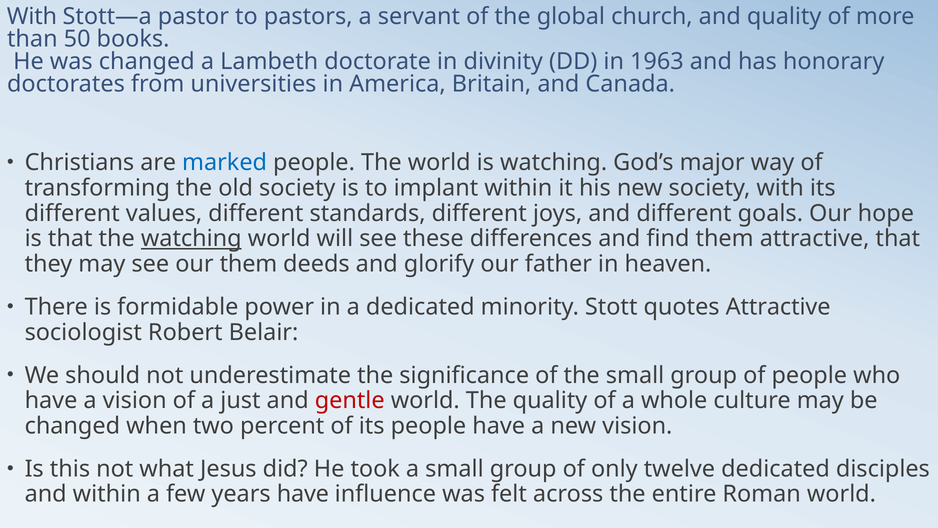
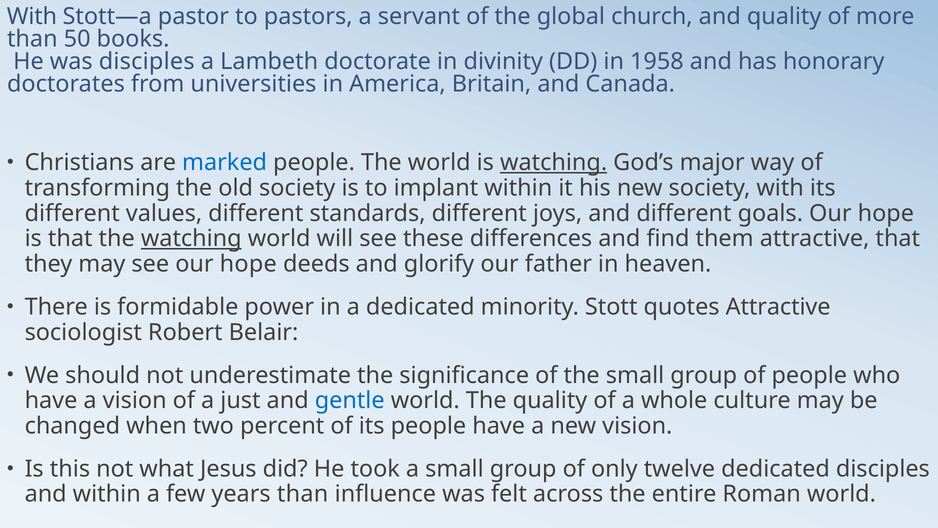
was changed: changed -> disciples
1963: 1963 -> 1958
watching at (554, 163) underline: none -> present
see our them: them -> hope
gentle colour: red -> blue
years have: have -> than
